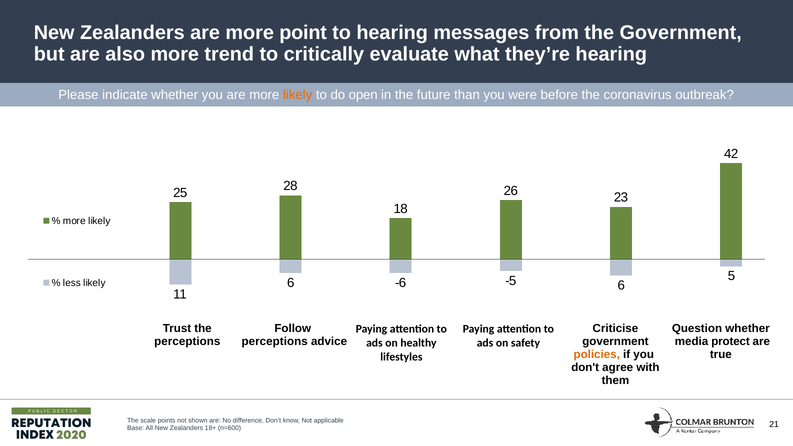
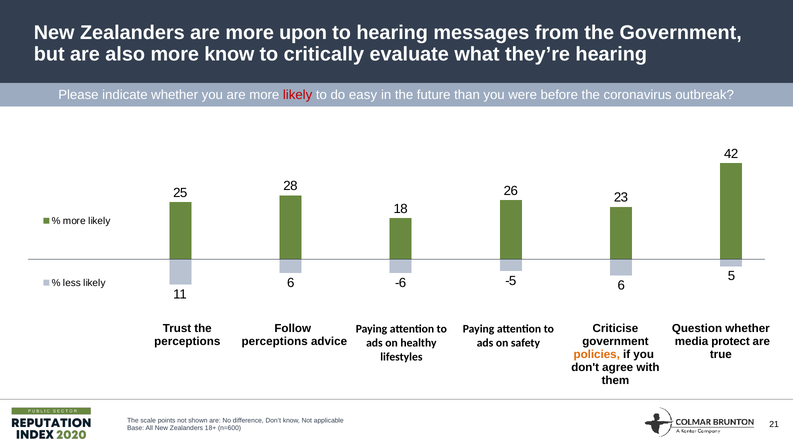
point: point -> upon
more trend: trend -> know
likely at (298, 95) colour: orange -> red
open: open -> easy
